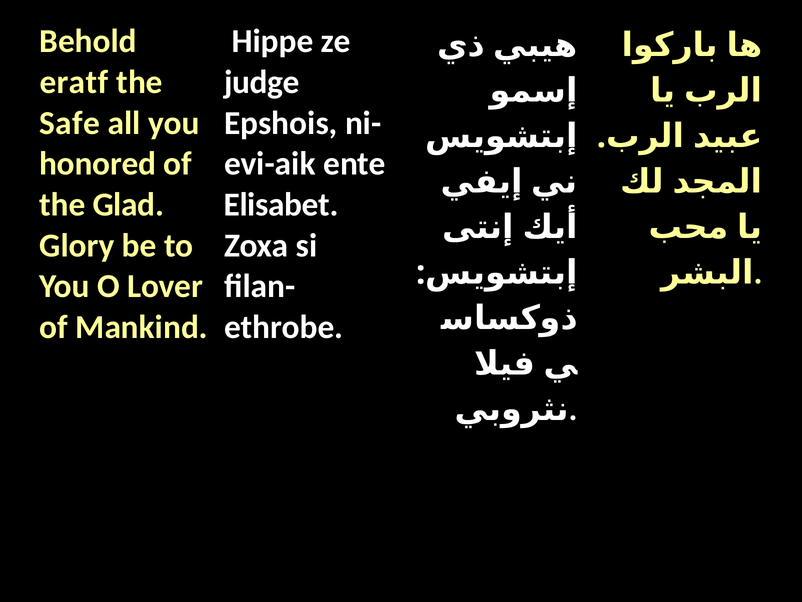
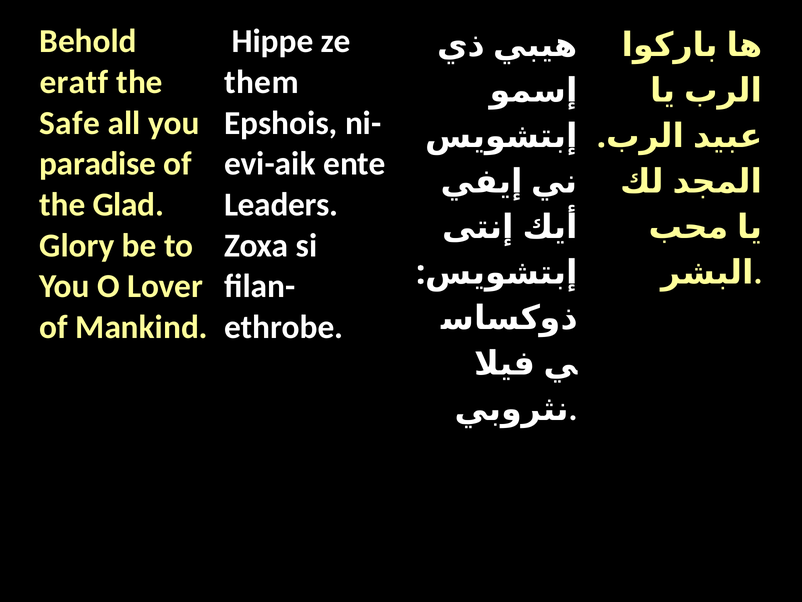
judge: judge -> them
honored: honored -> paradise
Elisabet: Elisabet -> Leaders
